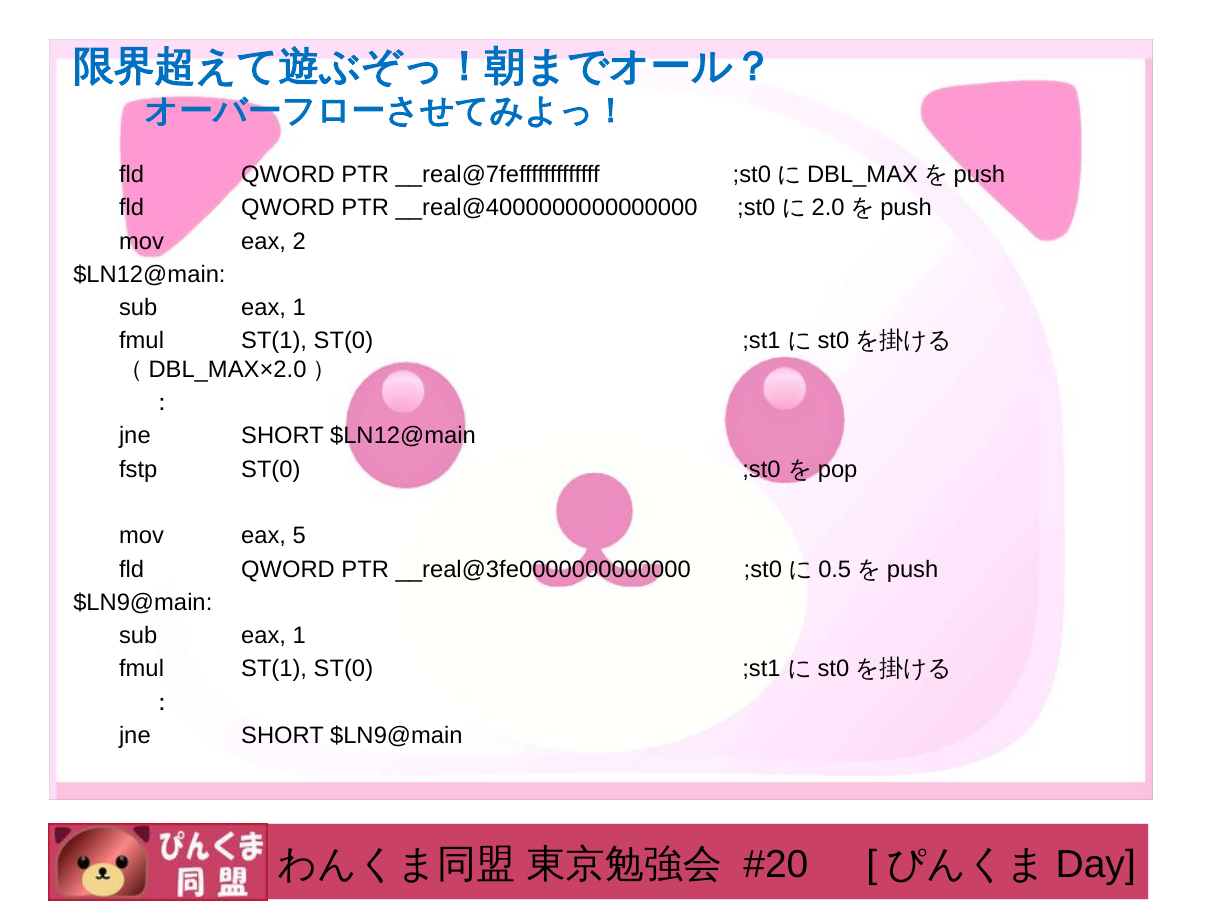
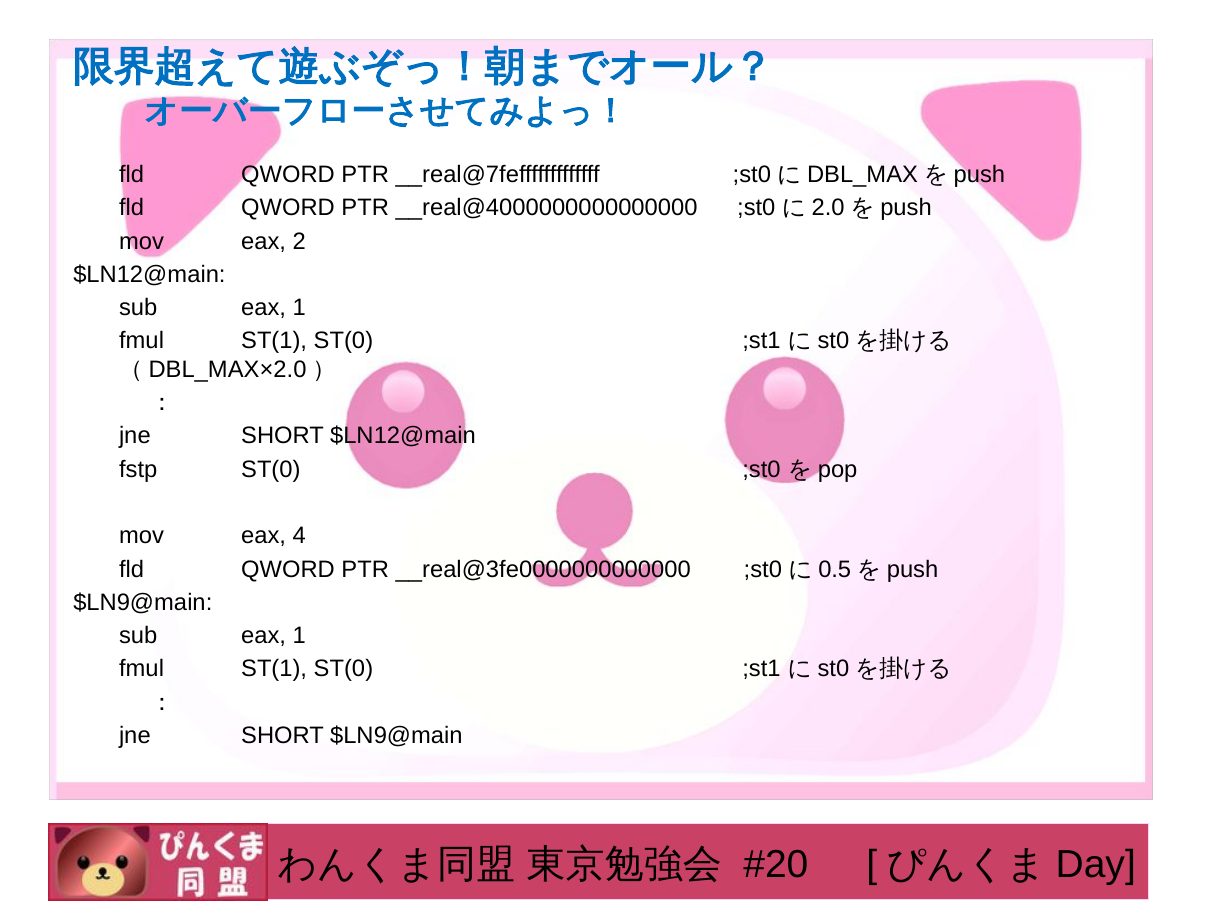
5: 5 -> 4
